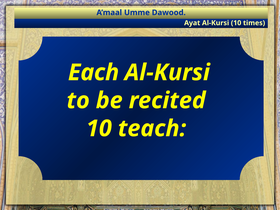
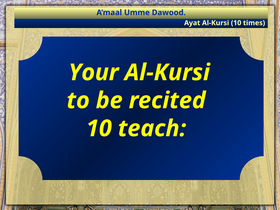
Each: Each -> Your
